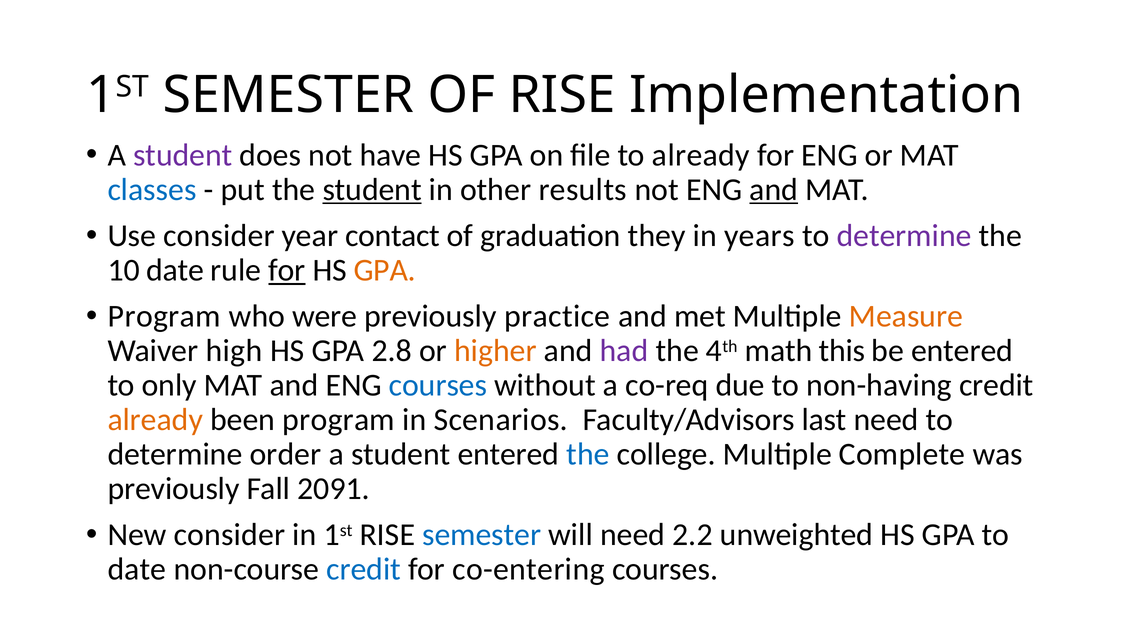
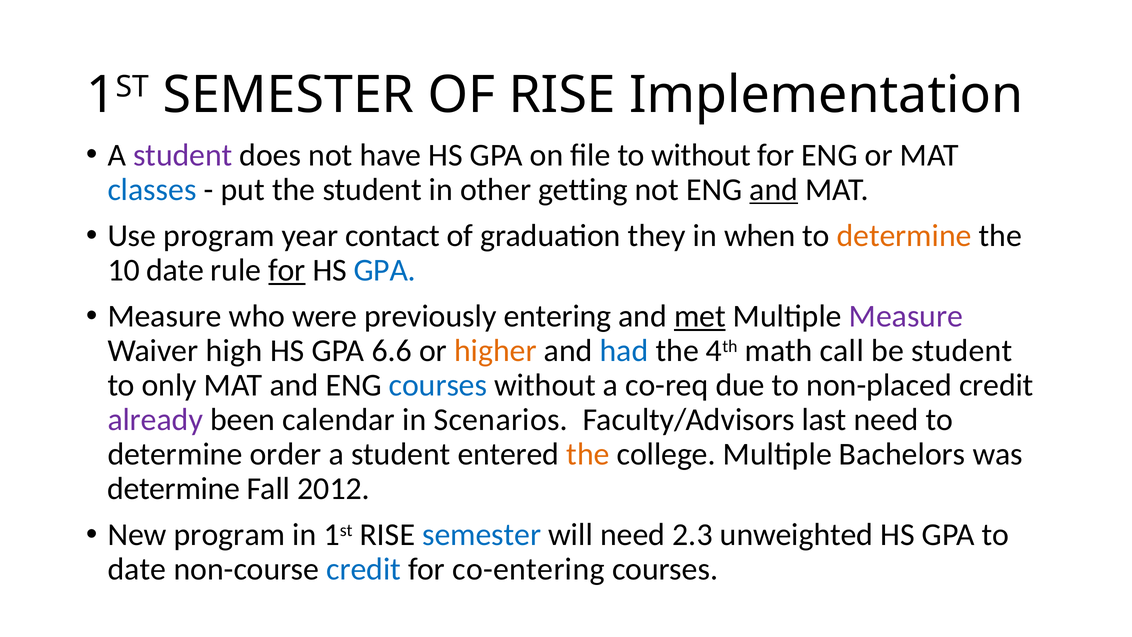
to already: already -> without
student at (372, 189) underline: present -> none
results: results -> getting
Use consider: consider -> program
years: years -> when
determine at (904, 236) colour: purple -> orange
GPA at (385, 270) colour: orange -> blue
Program at (164, 316): Program -> Measure
practice: practice -> entering
met underline: none -> present
Measure at (906, 316) colour: orange -> purple
2.8: 2.8 -> 6.6
had colour: purple -> blue
this: this -> call
be entered: entered -> student
non-having: non-having -> non-placed
already at (155, 420) colour: orange -> purple
been program: program -> calendar
the at (588, 454) colour: blue -> orange
Complete: Complete -> Bachelors
previously at (174, 488): previously -> determine
2091: 2091 -> 2012
New consider: consider -> program
2.2: 2.2 -> 2.3
